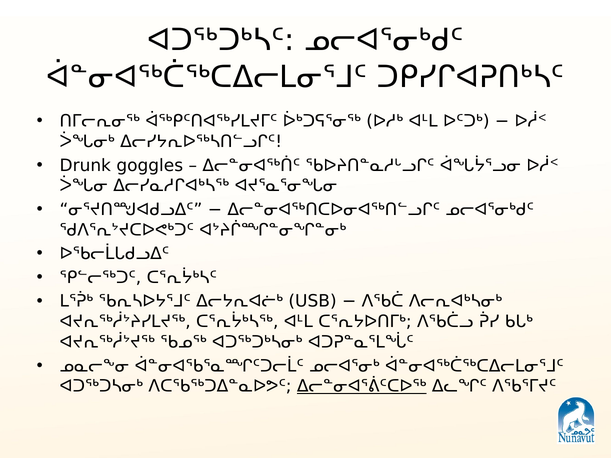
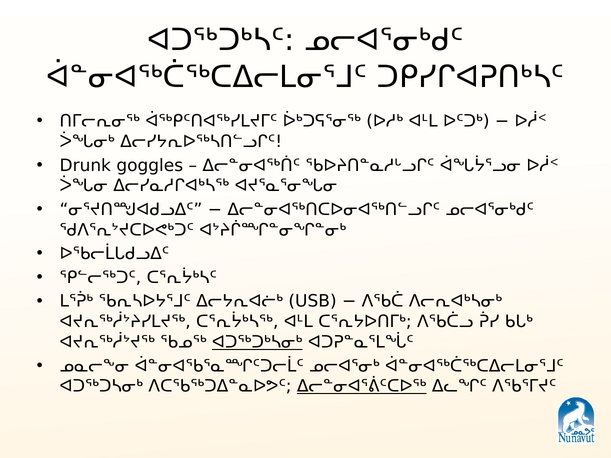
ᐊᑐᖅᑐᒃᓴᓂᒃ underline: none -> present
